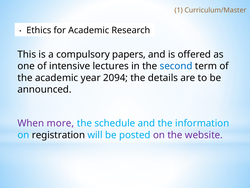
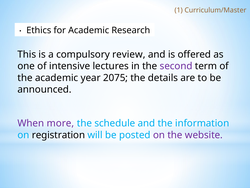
papers: papers -> review
second colour: blue -> purple
2094: 2094 -> 2075
